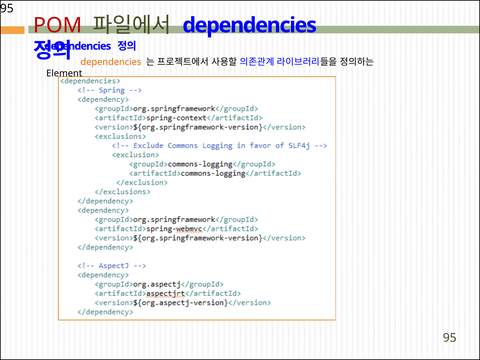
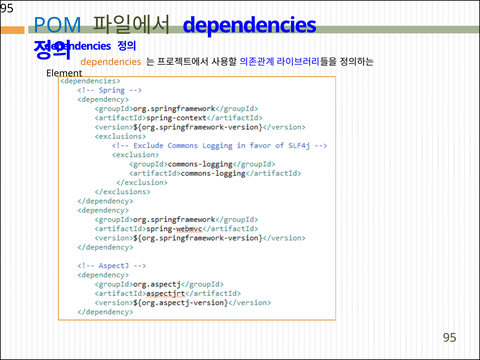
POM colour: red -> blue
